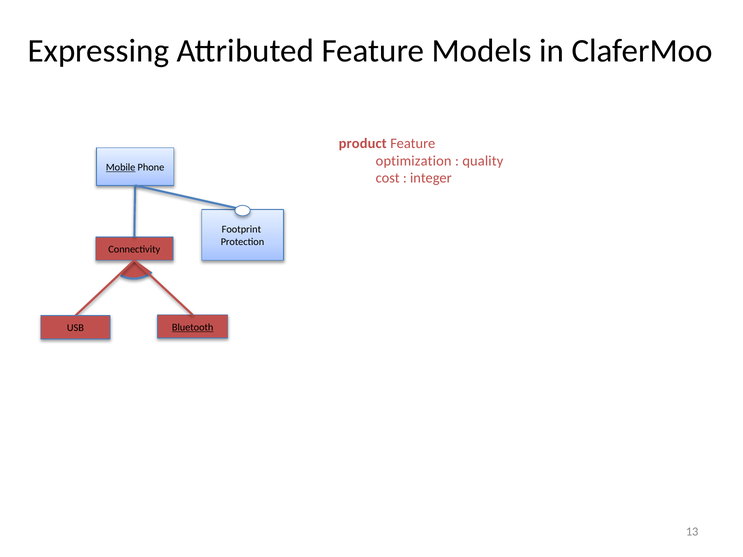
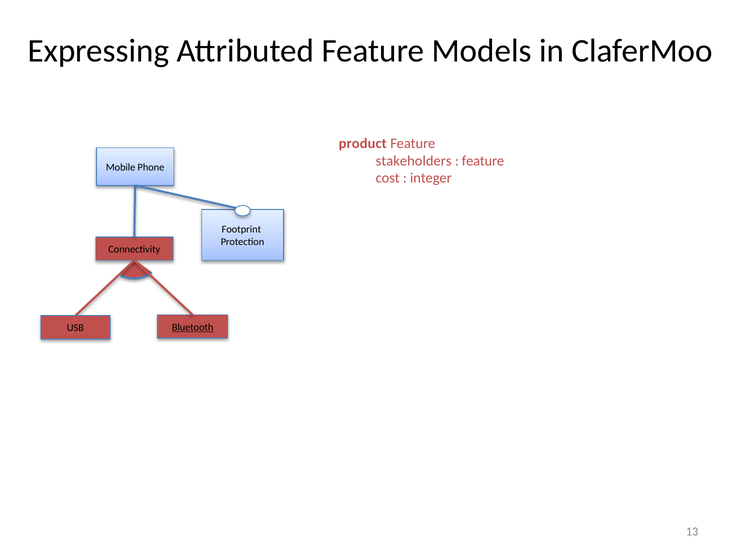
optimization: optimization -> stakeholders
quality at (483, 161): quality -> feature
Mobile underline: present -> none
